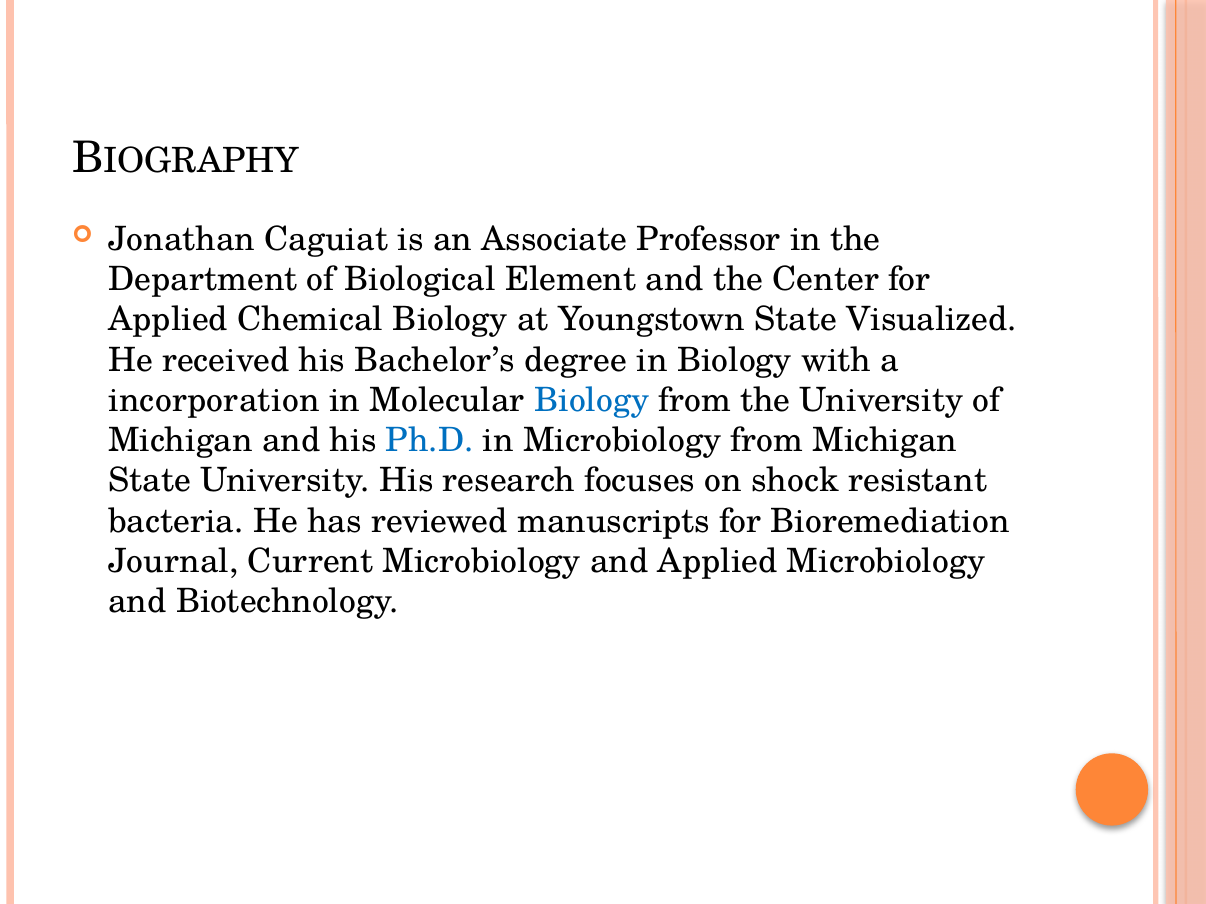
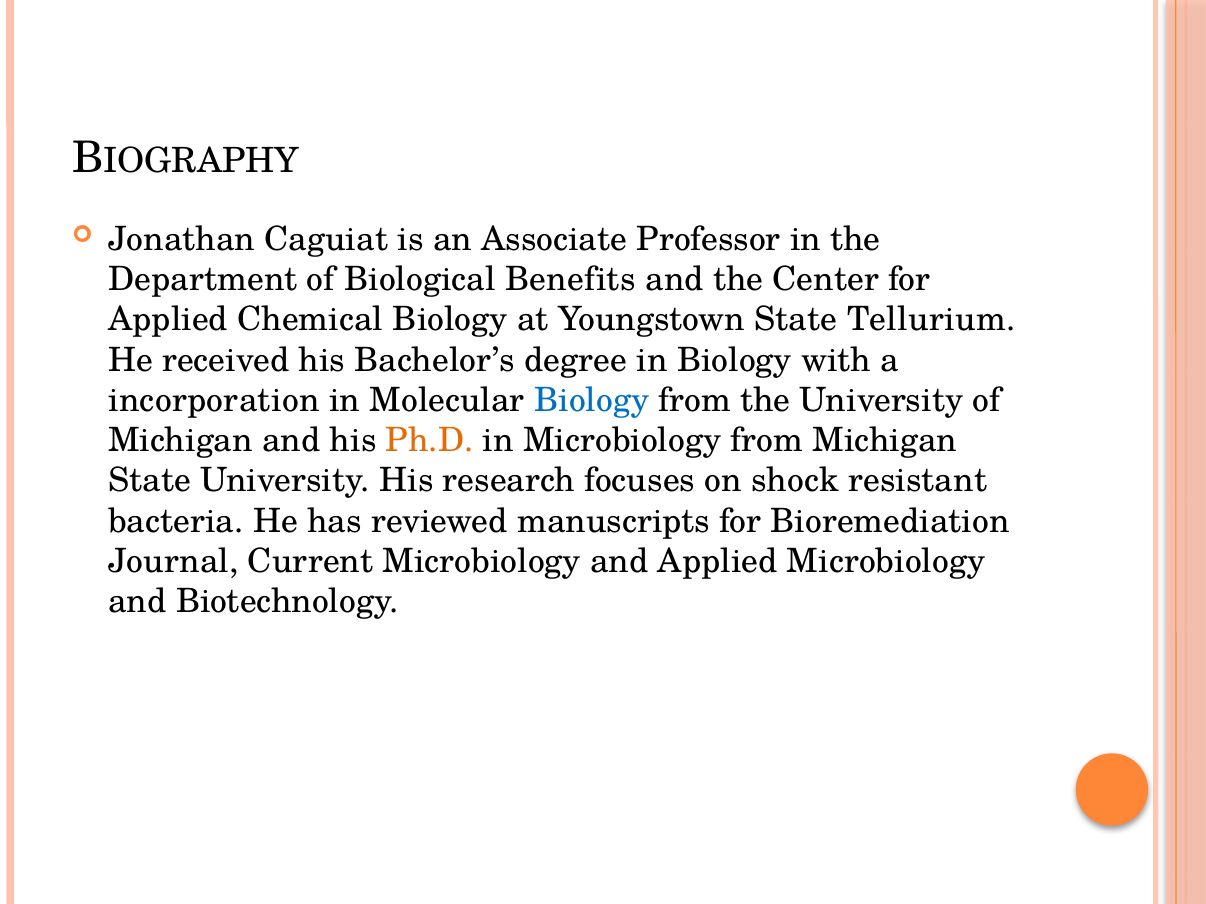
Element: Element -> Benefits
Visualized: Visualized -> Tellurium
Ph.D colour: blue -> orange
